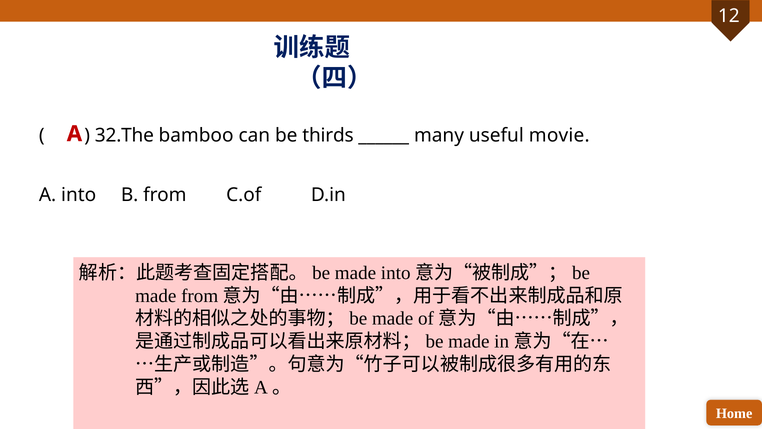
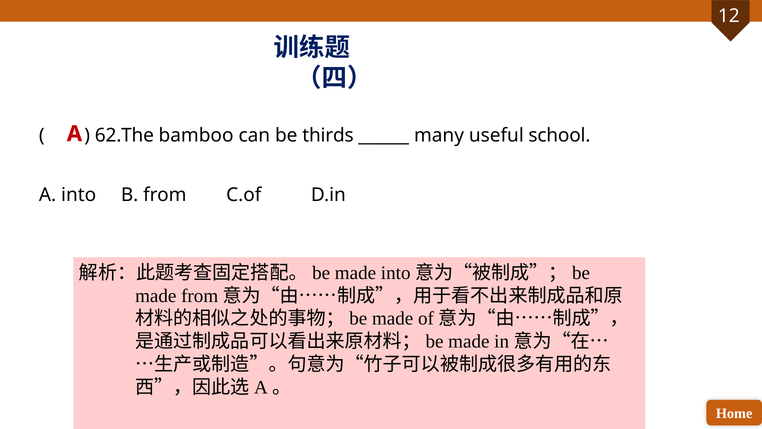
32.The: 32.The -> 62.The
movie: movie -> school
